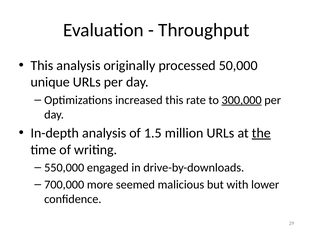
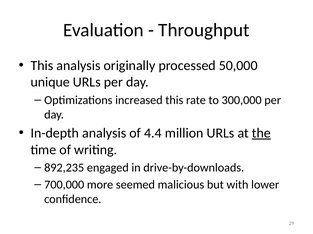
300,000 underline: present -> none
1.5: 1.5 -> 4.4
550,000: 550,000 -> 892,235
